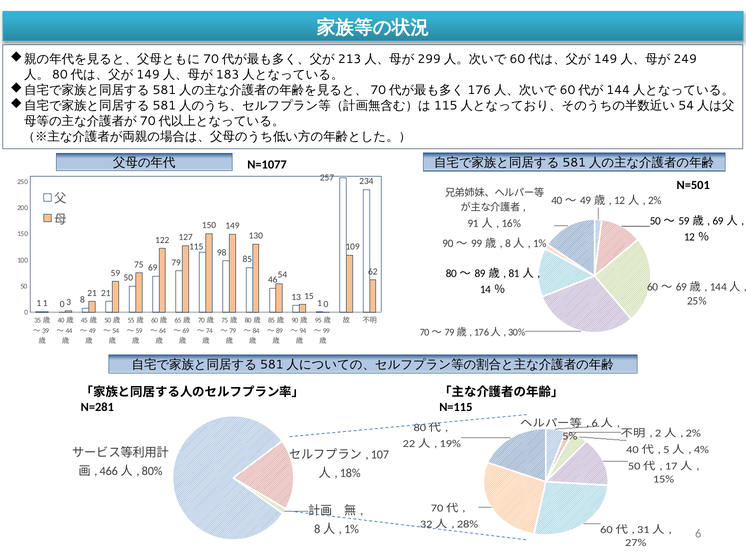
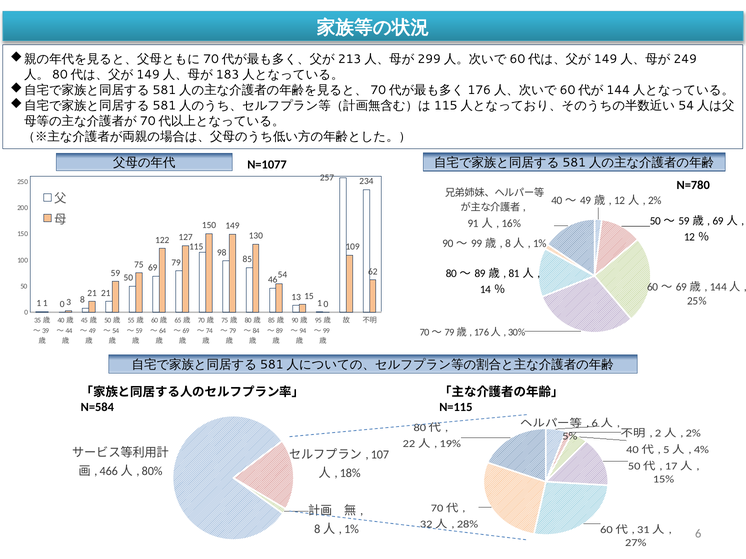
N=501: N=501 -> N=780
N=281: N=281 -> N=584
